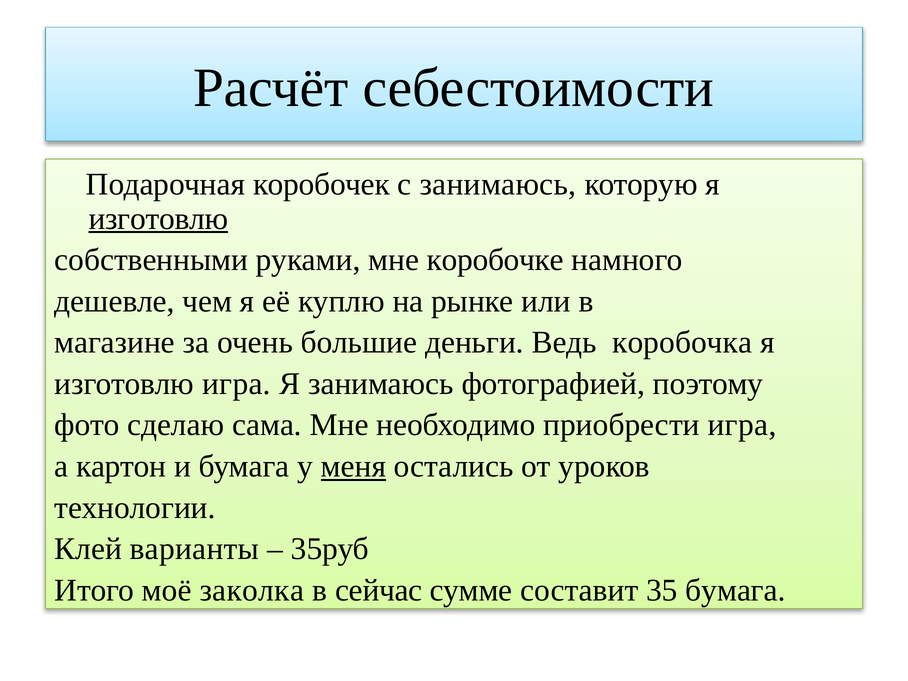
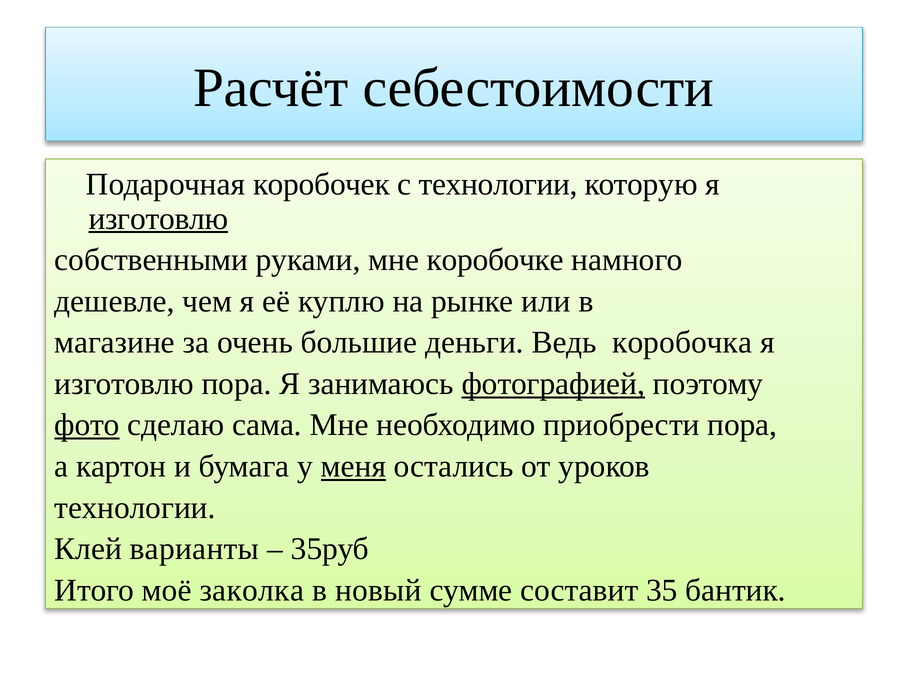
с занимаюсь: занимаюсь -> технологии
изготовлю игра: игра -> пора
фотографией underline: none -> present
фото underline: none -> present
приобрести игра: игра -> пора
сейчас: сейчас -> новый
35 бумага: бумага -> бантик
